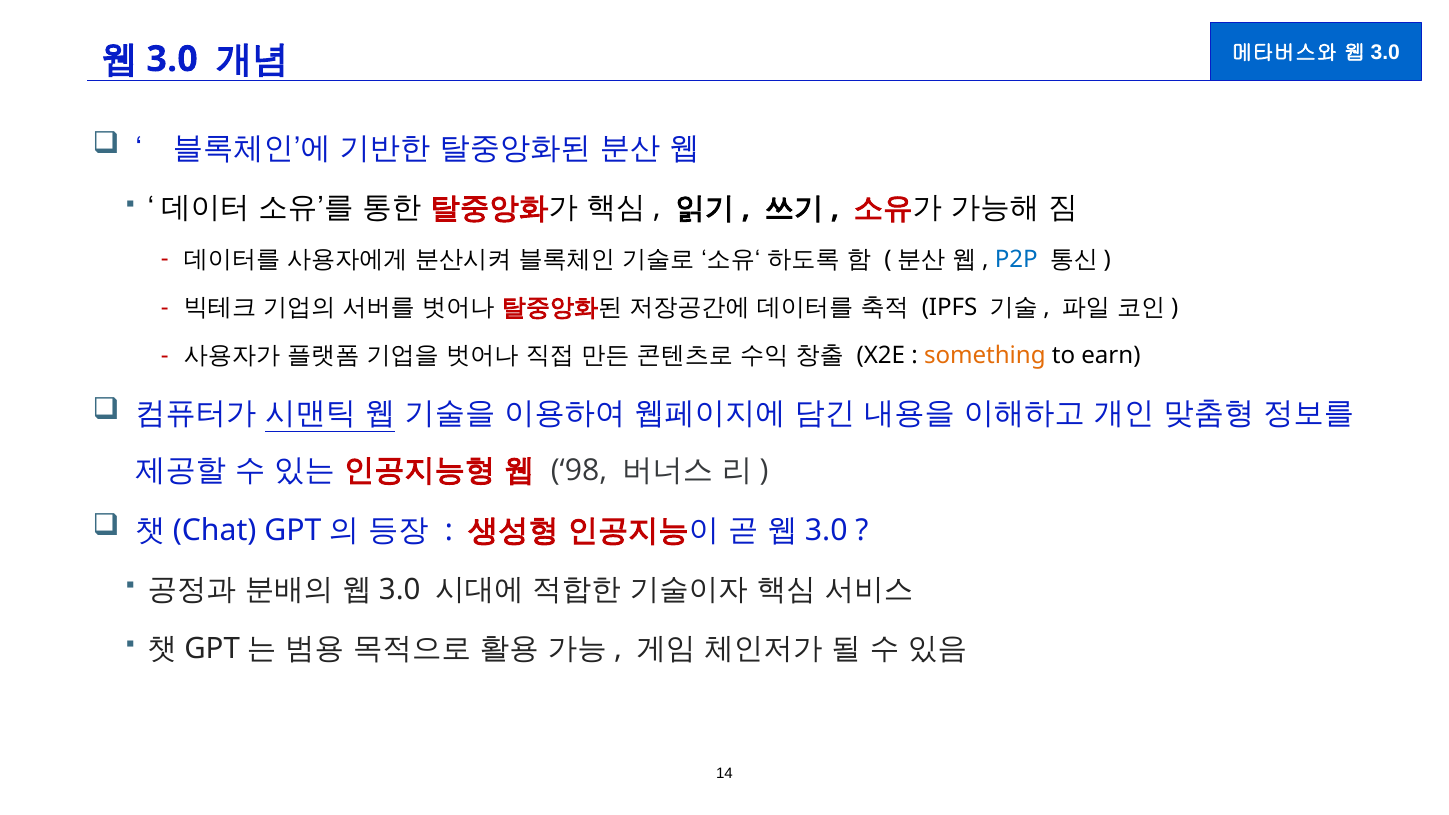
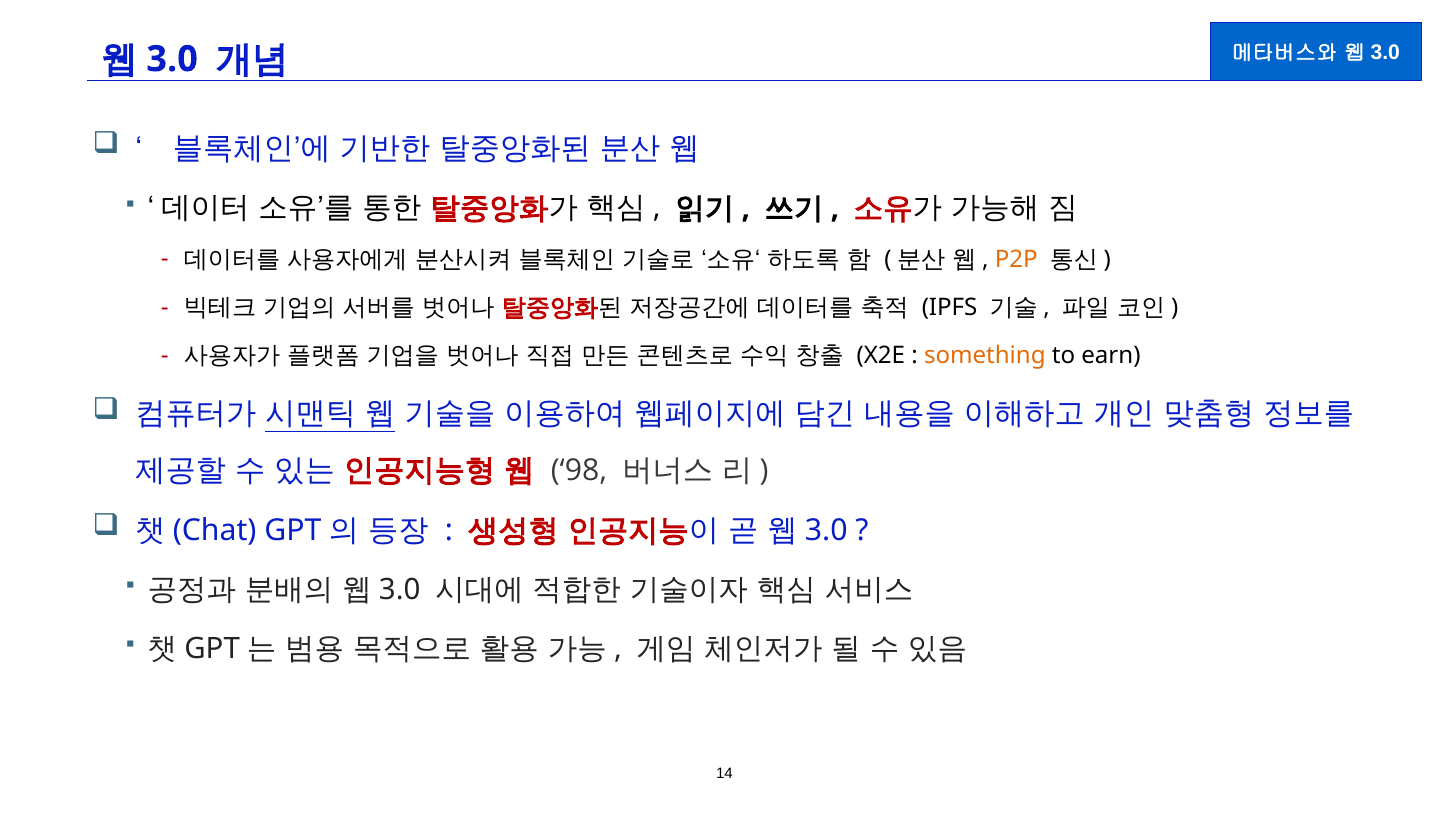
P2P colour: blue -> orange
